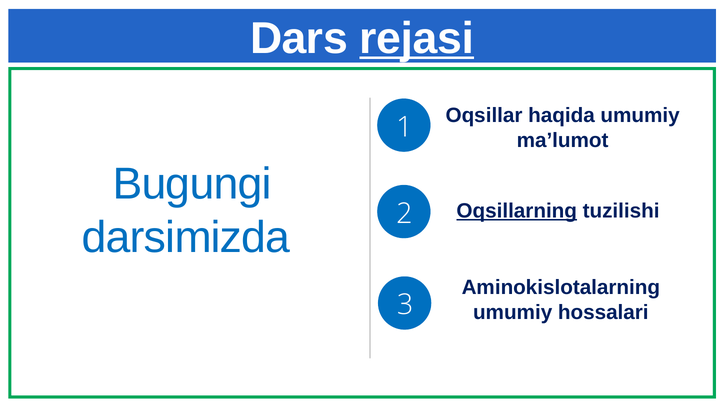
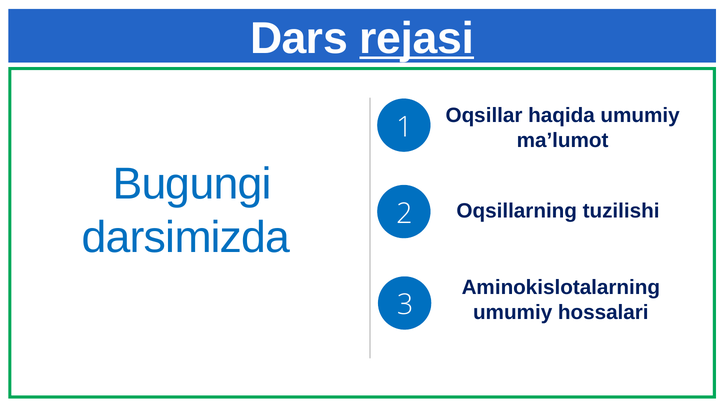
Oqsillarning underline: present -> none
